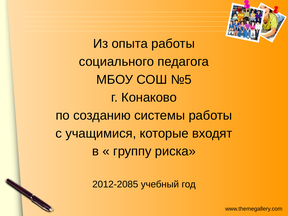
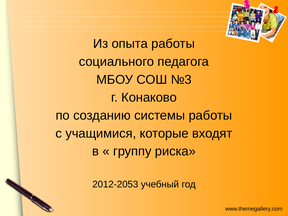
№5: №5 -> №3
2012-2085: 2012-2085 -> 2012-2053
